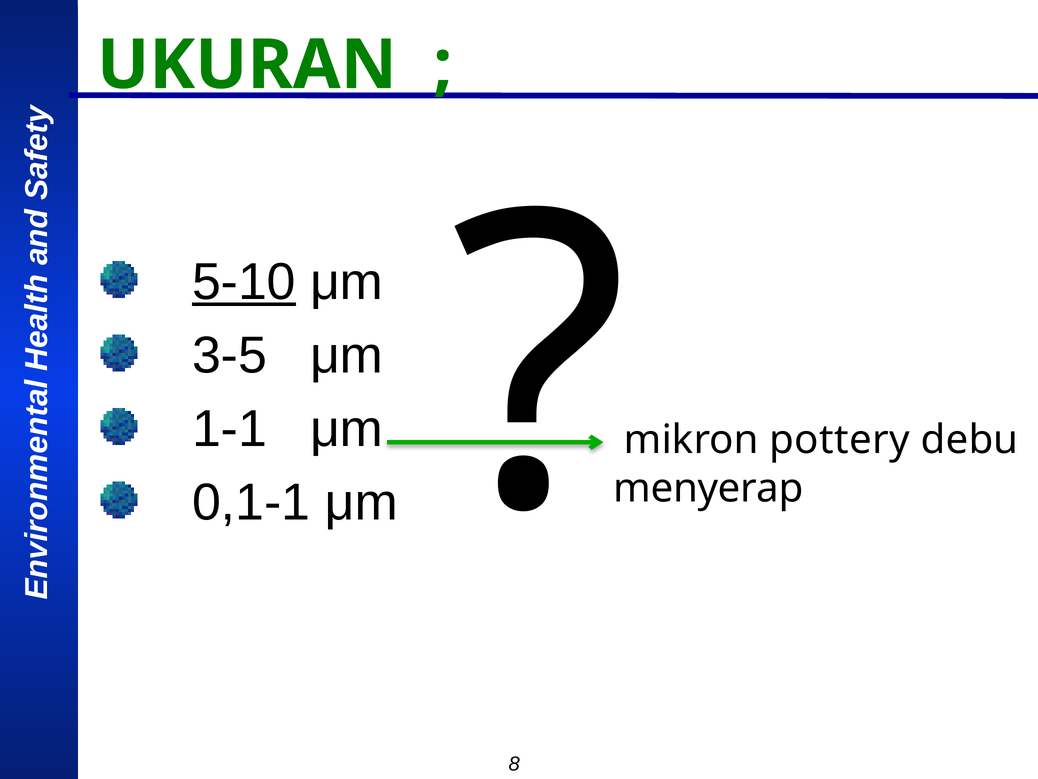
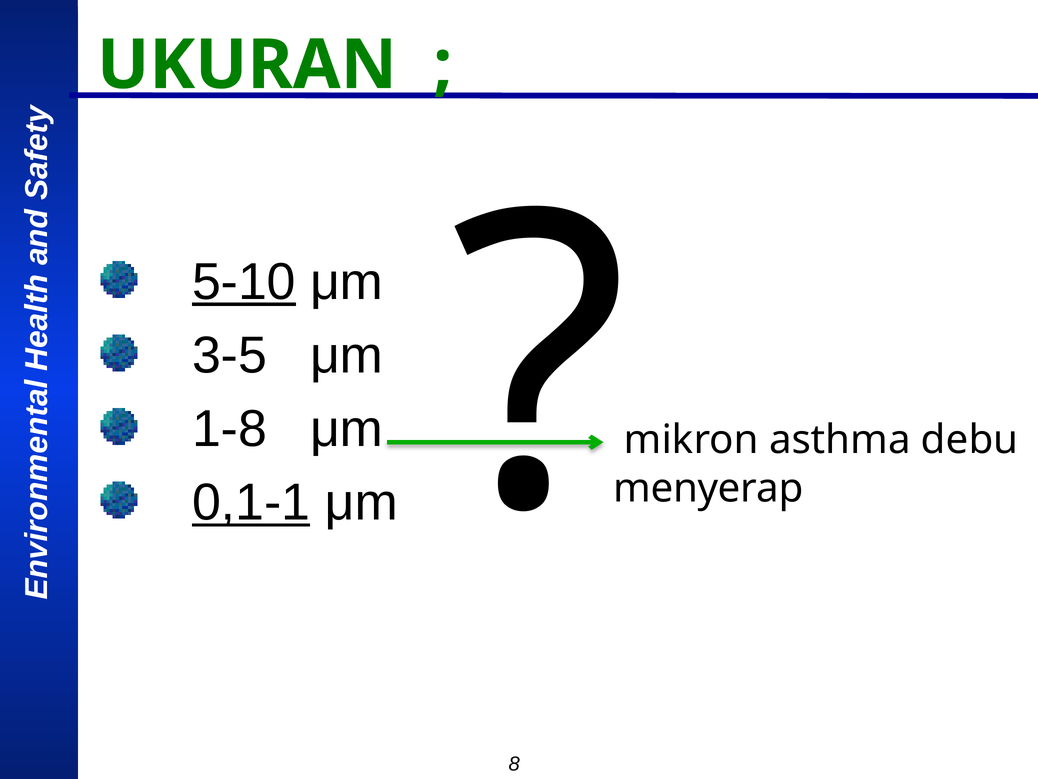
1-1: 1-1 -> 1-8
pottery: pottery -> asthma
0,1-1 underline: none -> present
